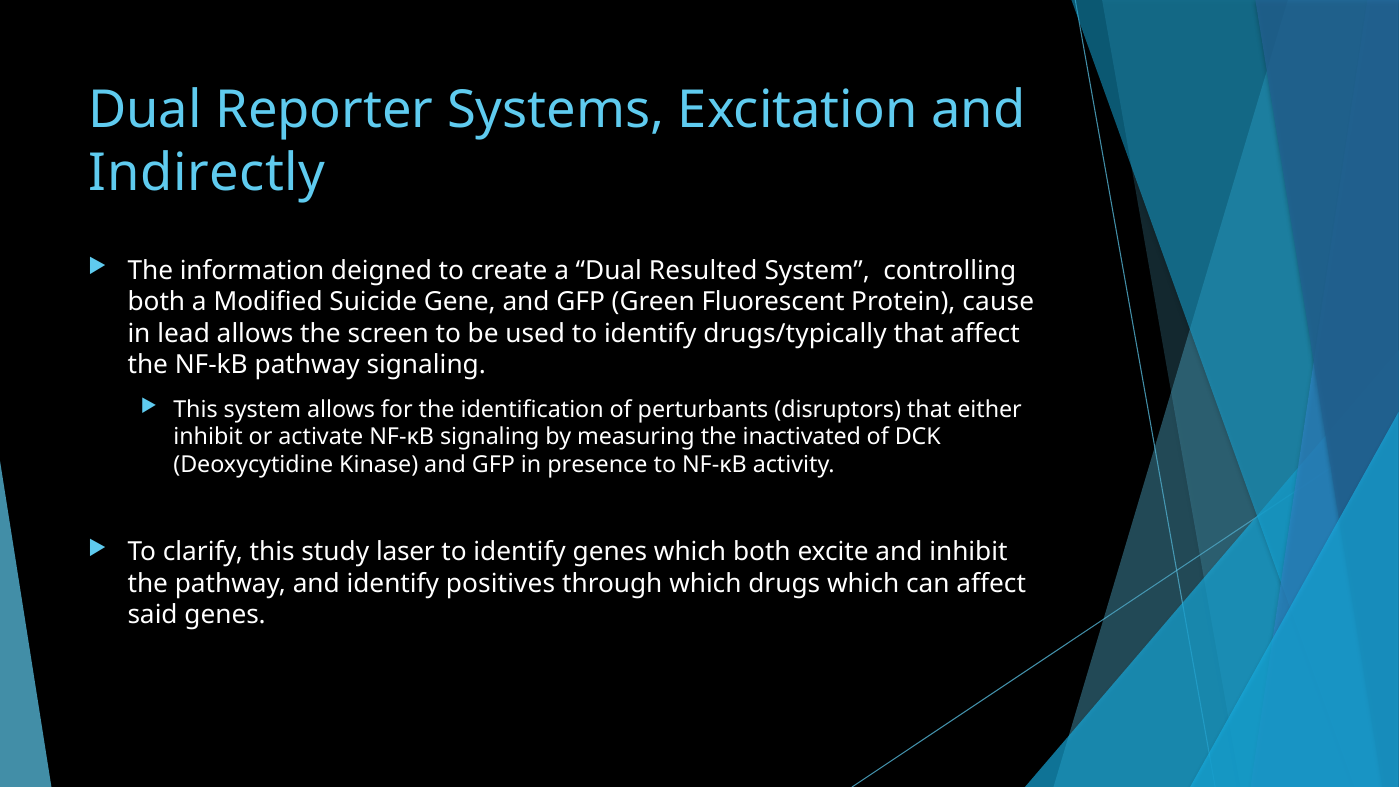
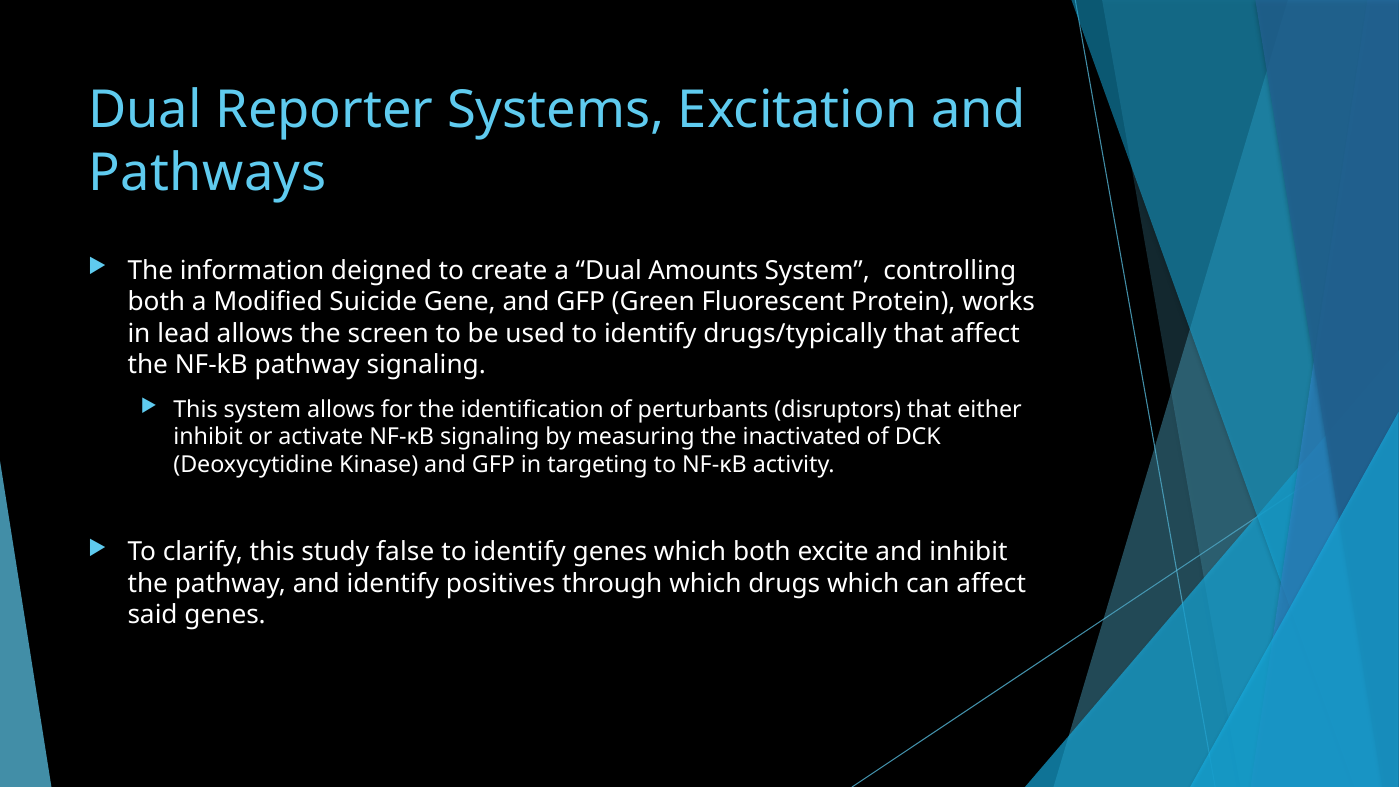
Indirectly: Indirectly -> Pathways
Resulted: Resulted -> Amounts
cause: cause -> works
presence: presence -> targeting
laser: laser -> false
